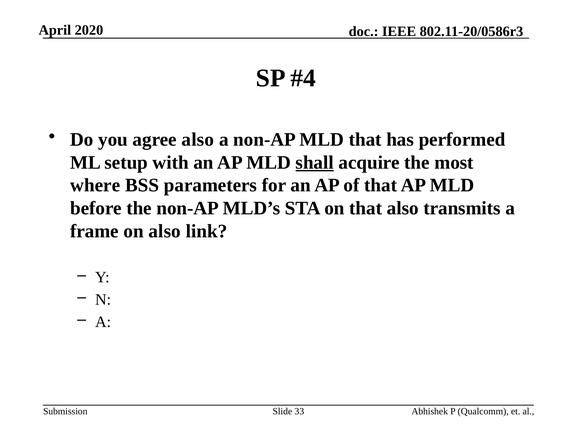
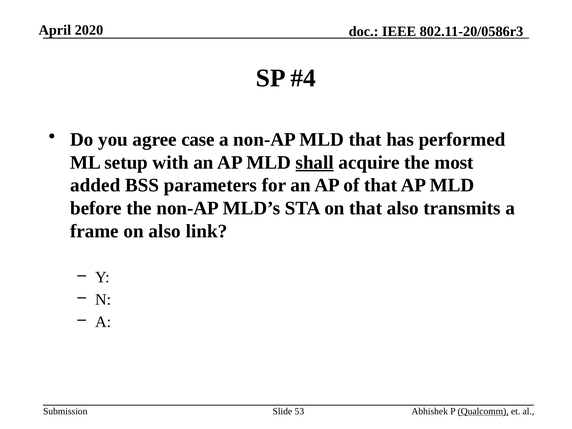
agree also: also -> case
where: where -> added
33: 33 -> 53
Qualcomm underline: none -> present
